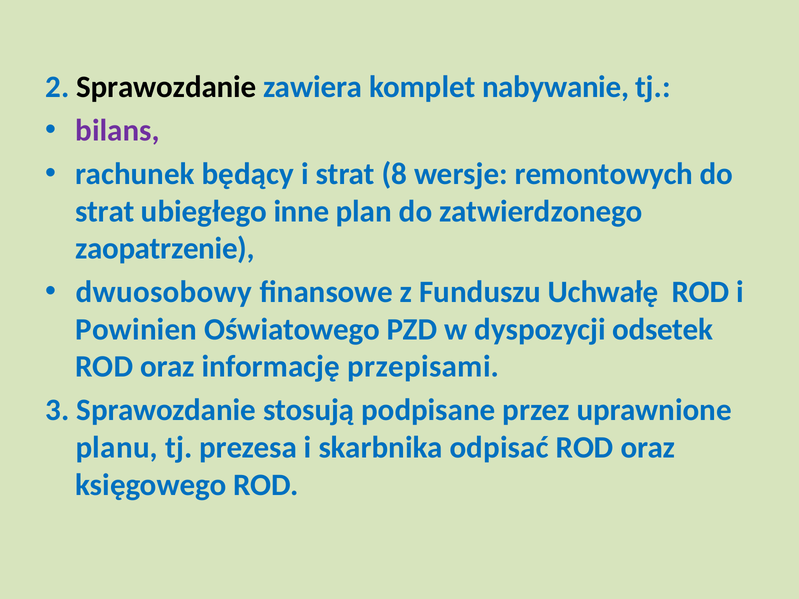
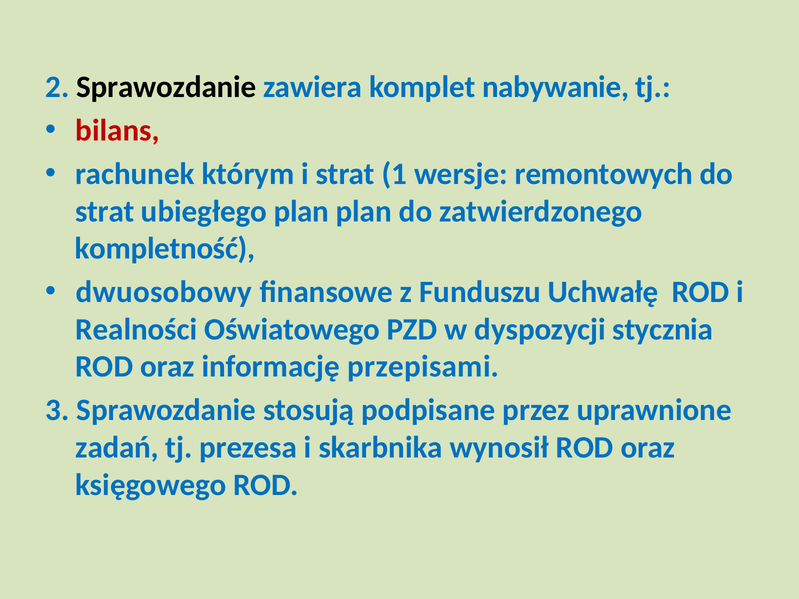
bilans colour: purple -> red
będący: będący -> którym
8: 8 -> 1
ubiegłego inne: inne -> plan
zaopatrzenie: zaopatrzenie -> kompletność
Powinien: Powinien -> Realności
odsetek: odsetek -> stycznia
planu: planu -> zadań
odpisać: odpisać -> wynosił
